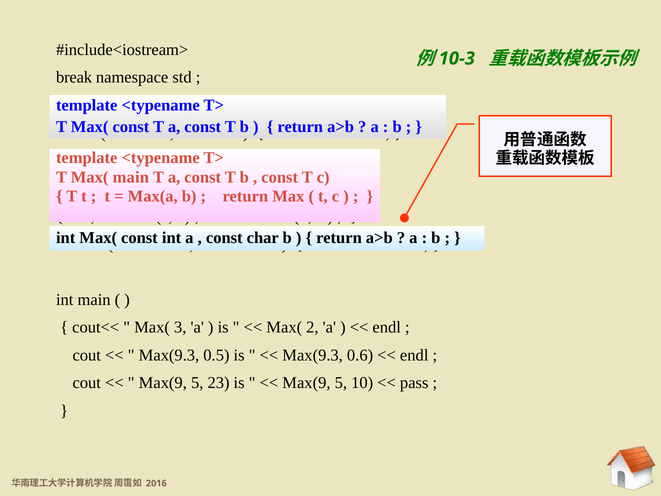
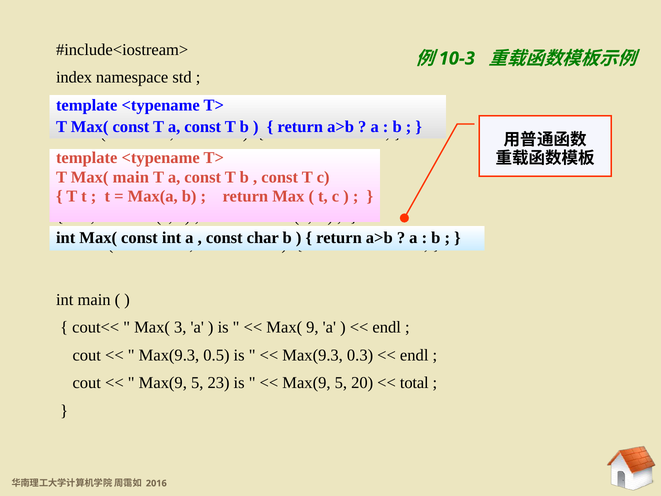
break: break -> index
2: 2 -> 9
0.6: 0.6 -> 0.3
10: 10 -> 20
pass: pass -> total
